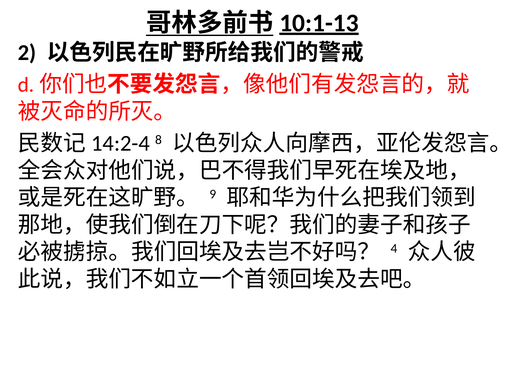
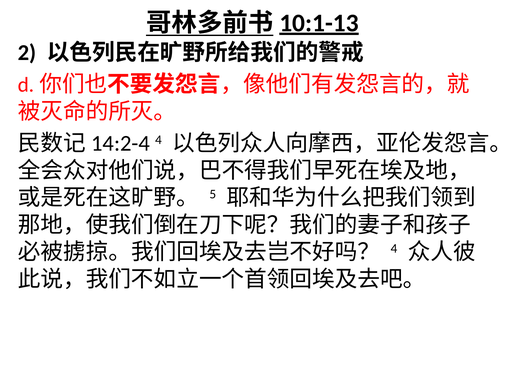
8 at (158, 140): 8 -> 4
9: 9 -> 5
